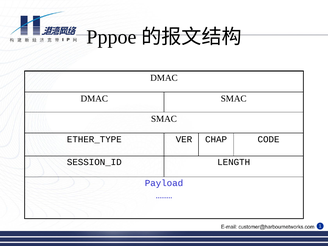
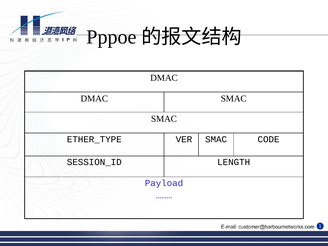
VER CHAP: CHAP -> SMAC
